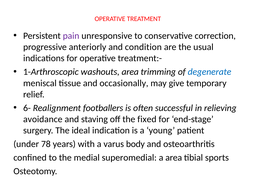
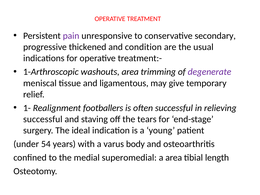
correction: correction -> secondary
anteriorly: anteriorly -> thickened
degenerate colour: blue -> purple
occasionally: occasionally -> ligamentous
6-: 6- -> 1-
avoidance at (43, 119): avoidance -> successful
fixed: fixed -> tears
78: 78 -> 54
sports: sports -> length
